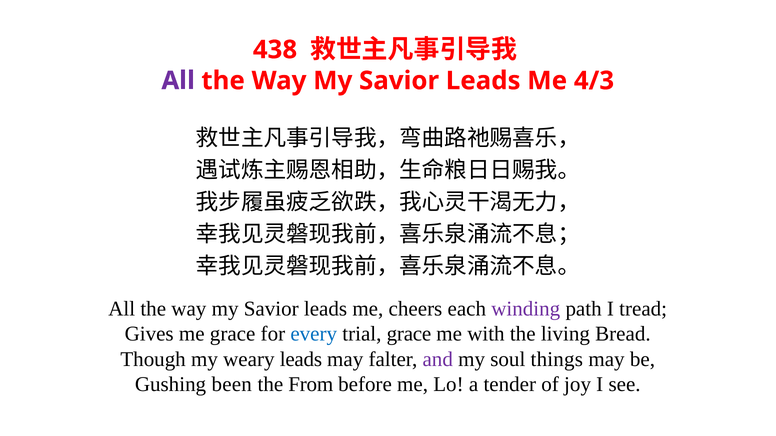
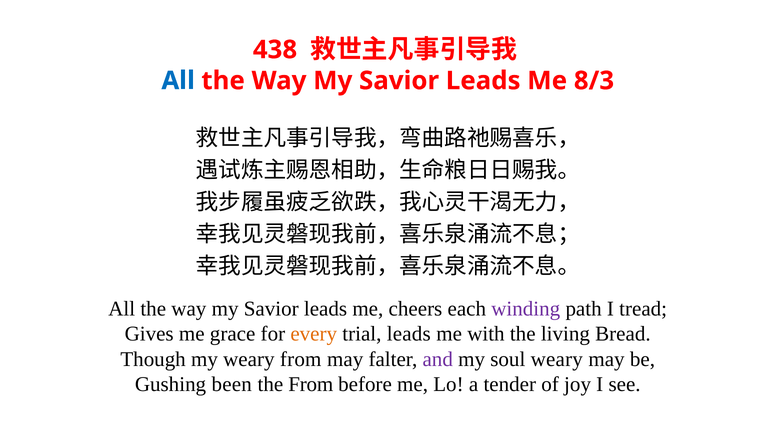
All at (178, 81) colour: purple -> blue
4/3: 4/3 -> 8/3
every colour: blue -> orange
trial grace: grace -> leads
weary leads: leads -> from
soul things: things -> weary
